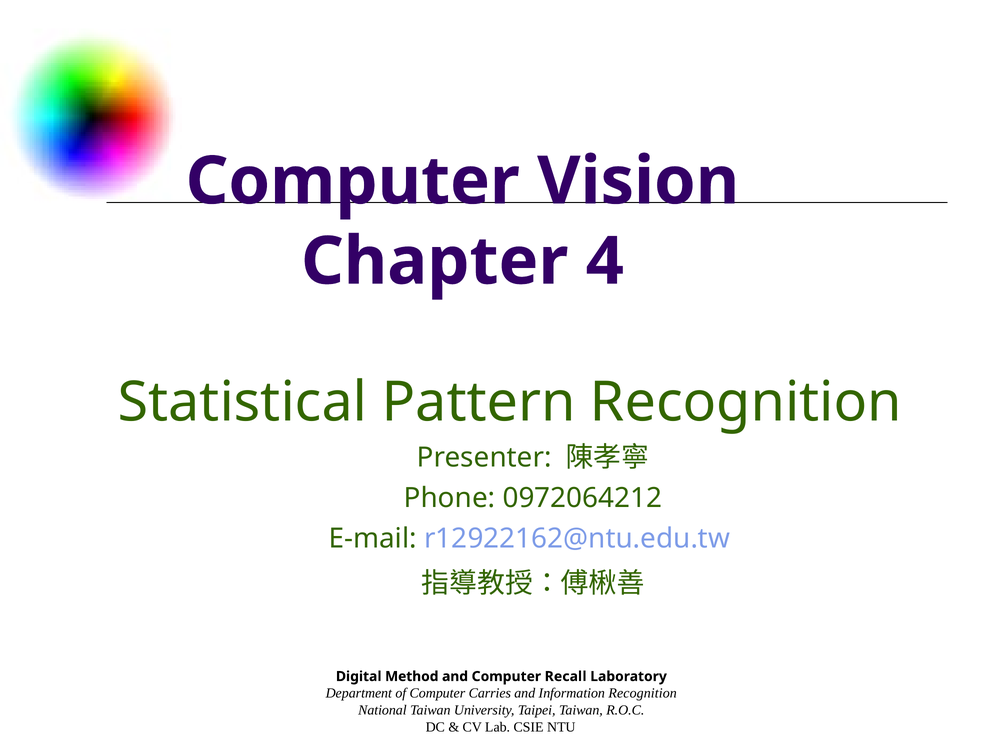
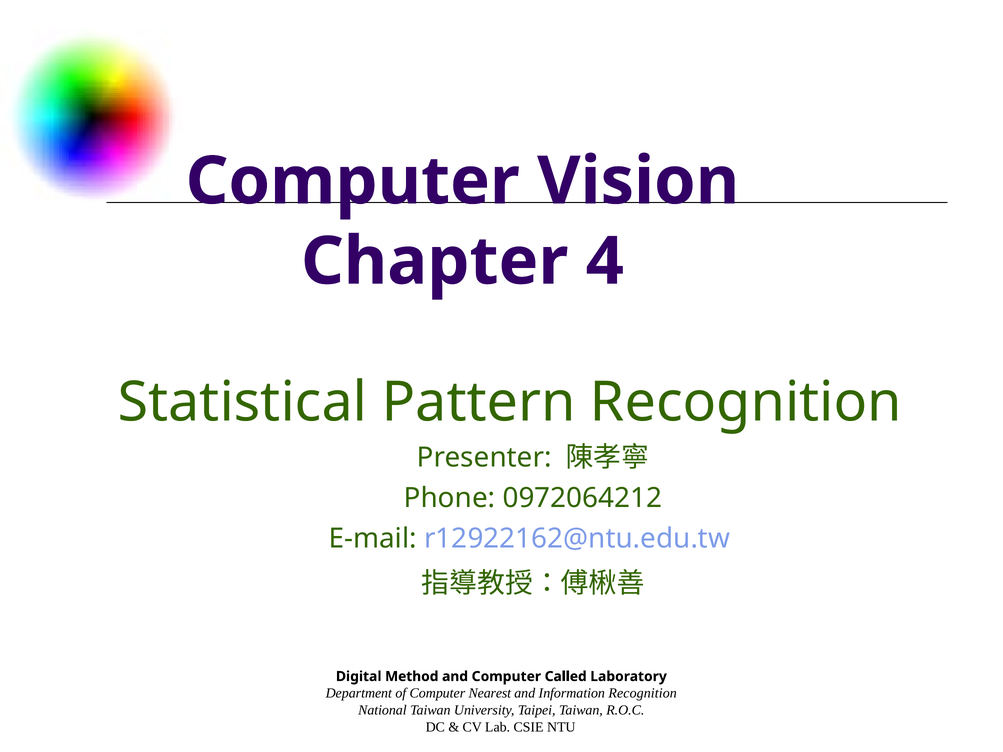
Recall: Recall -> Called
Carries: Carries -> Nearest
